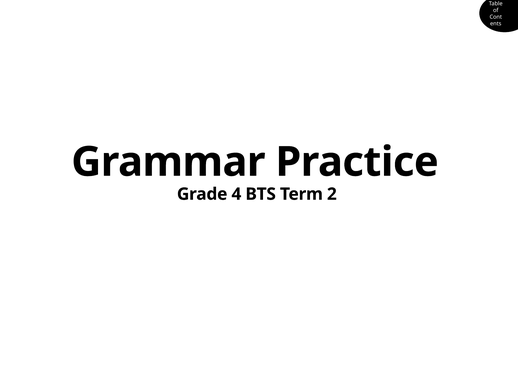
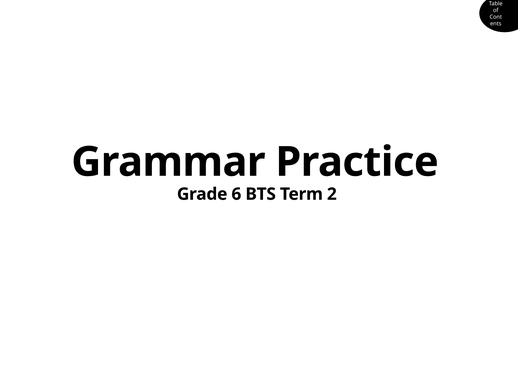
4: 4 -> 6
